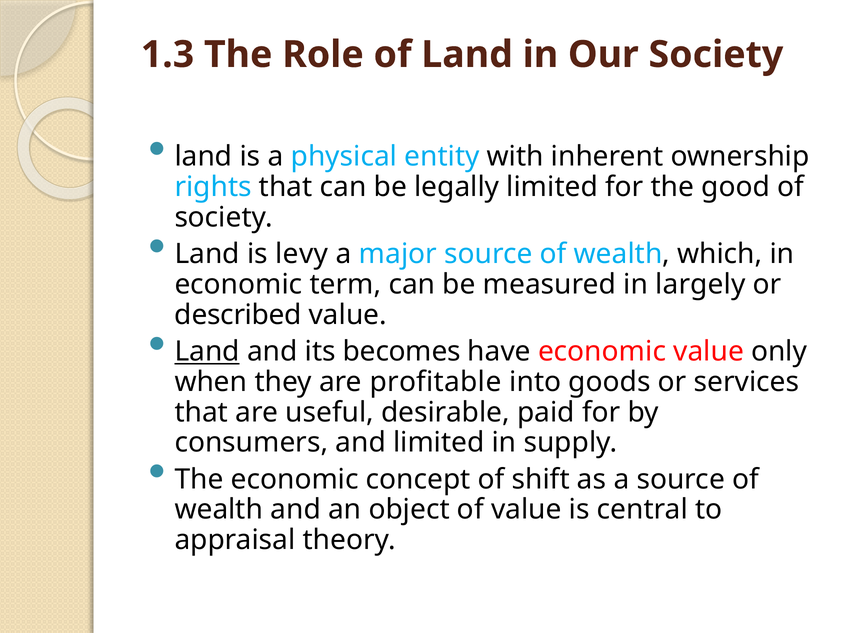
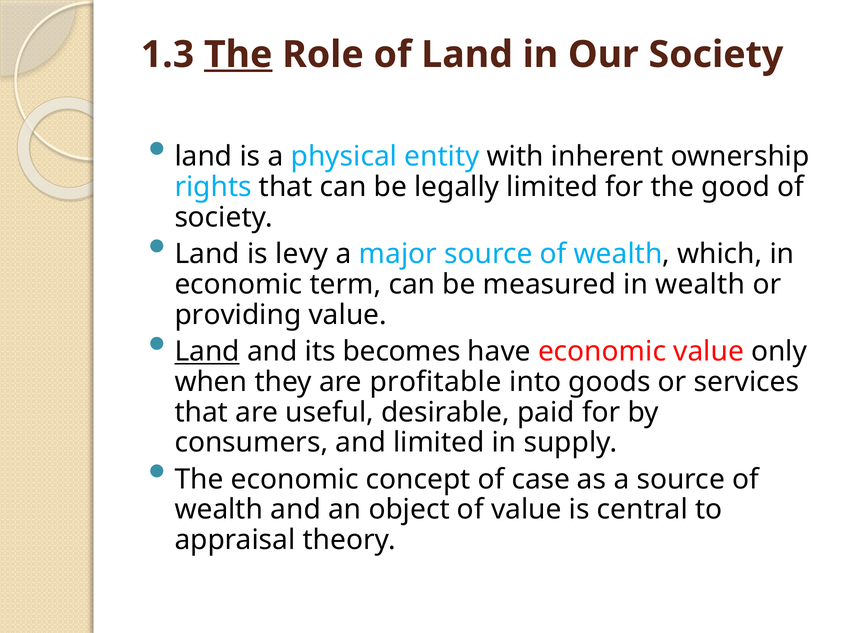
The at (238, 55) underline: none -> present
in largely: largely -> wealth
described: described -> providing
shift: shift -> case
